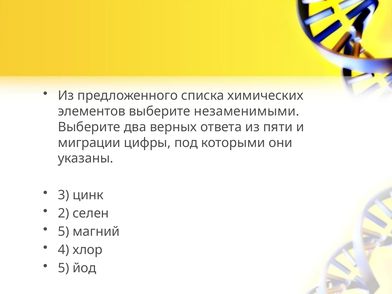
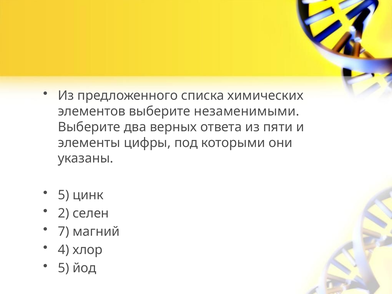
миграции: миграции -> элементы
3 at (64, 195): 3 -> 5
5 at (64, 232): 5 -> 7
